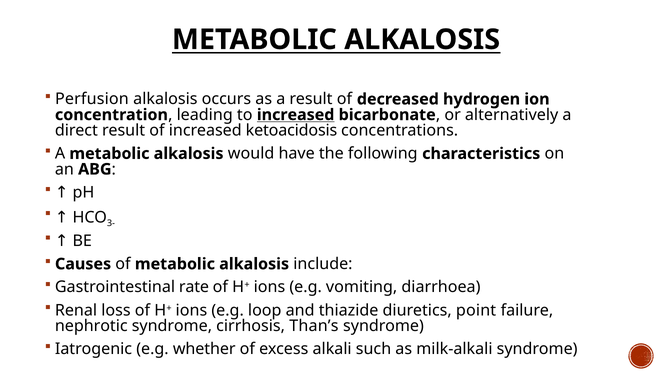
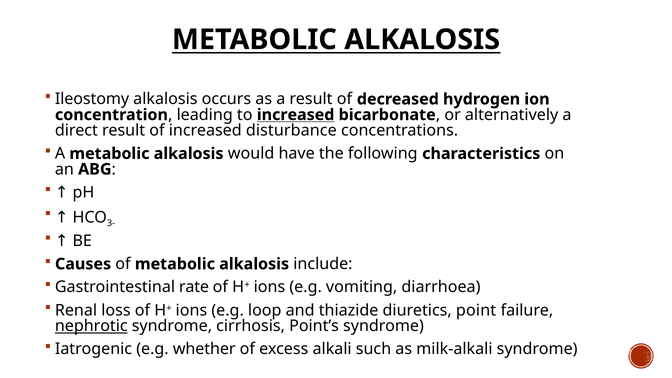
Perfusion: Perfusion -> Ileostomy
ketoacidosis: ketoacidosis -> disturbance
nephrotic underline: none -> present
Than’s: Than’s -> Point’s
